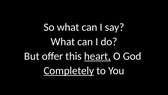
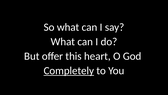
heart underline: present -> none
